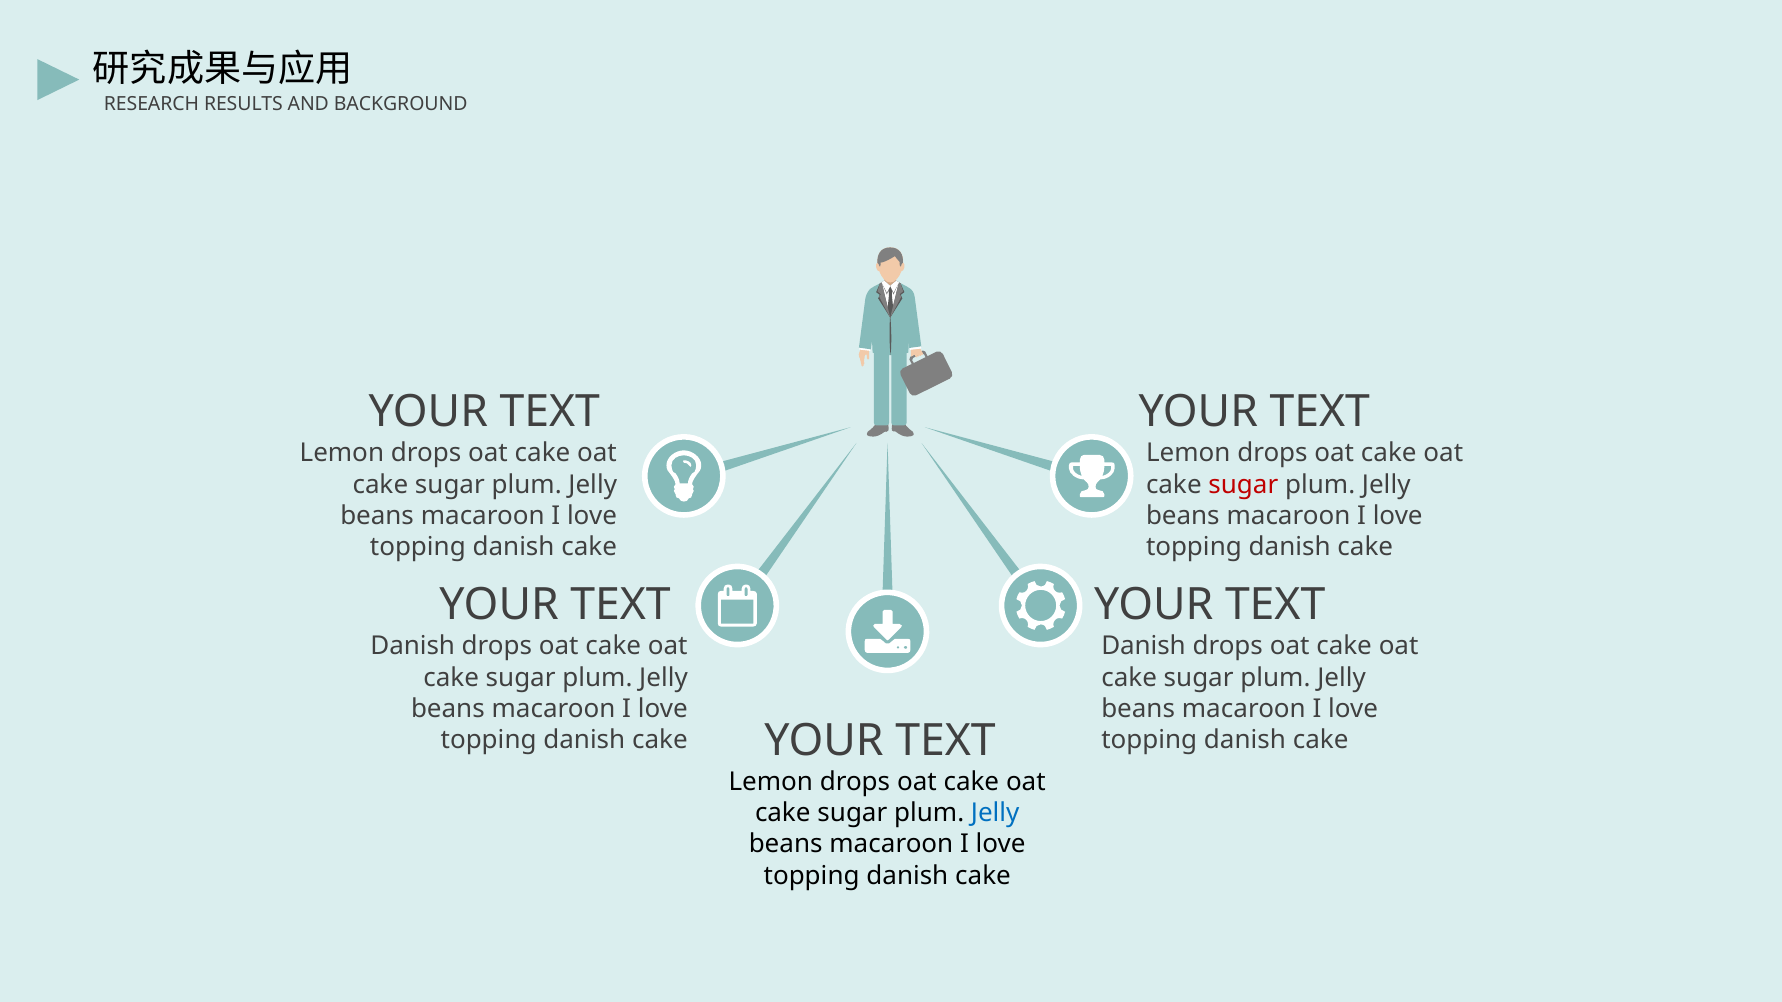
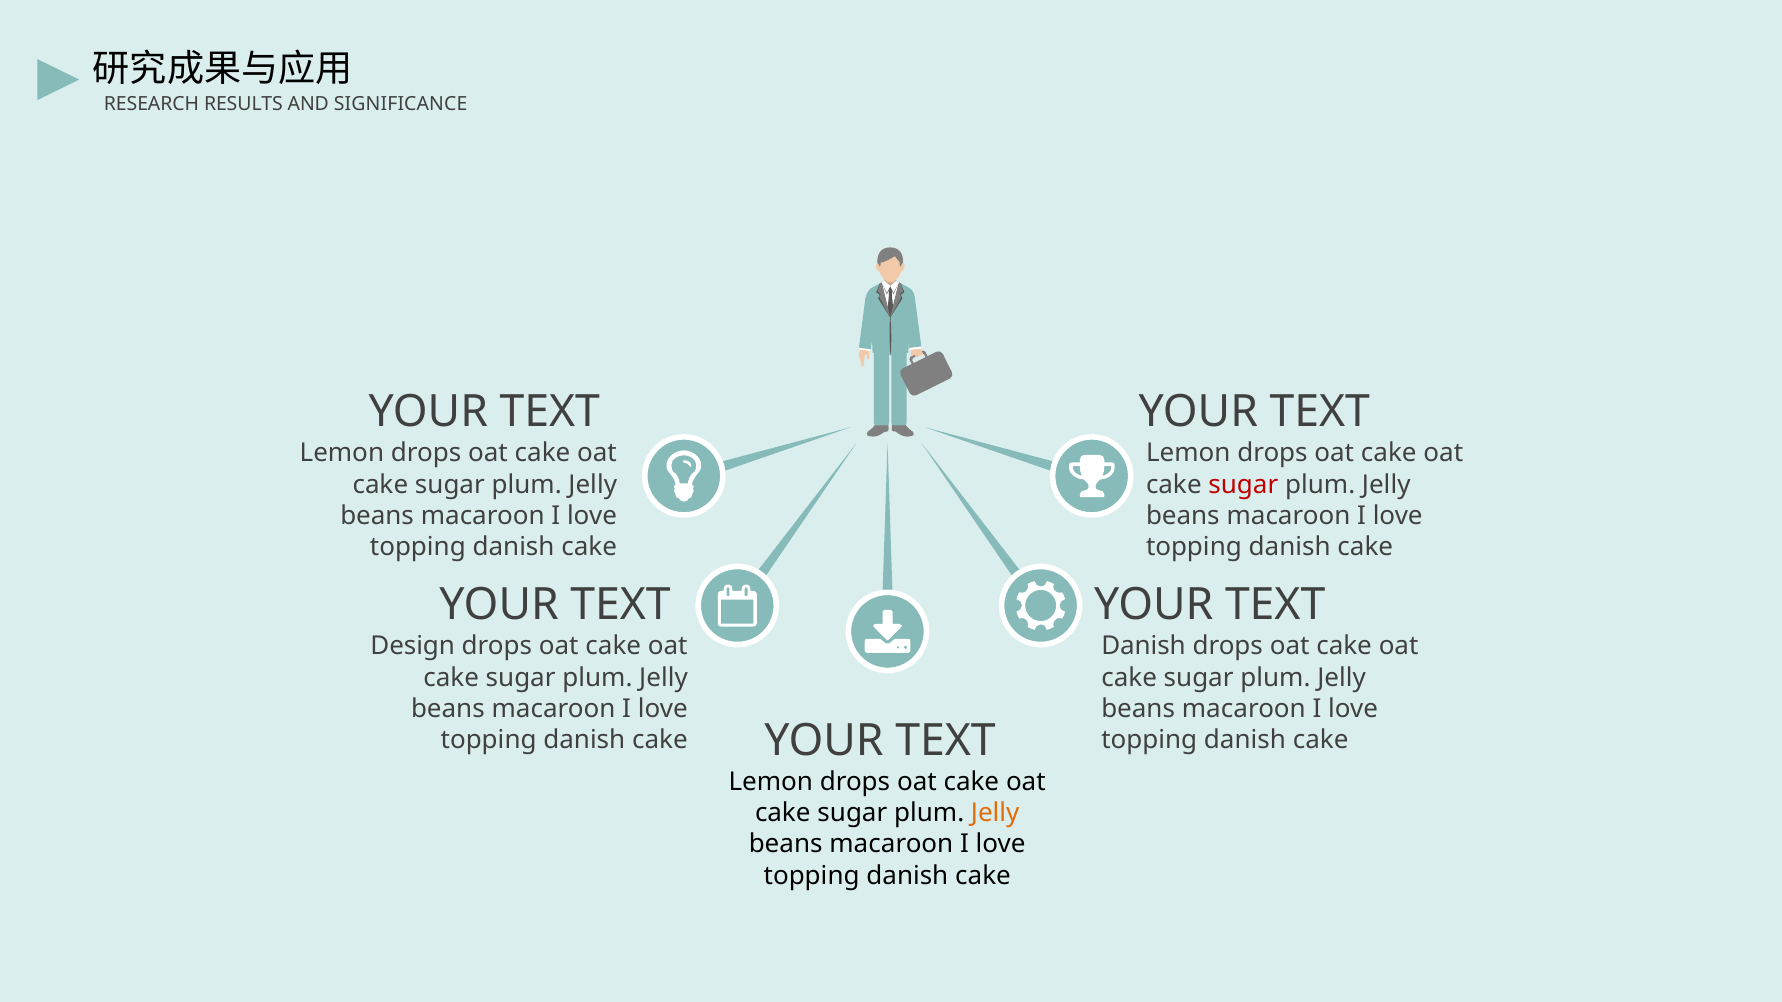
BACKGROUND: BACKGROUND -> SIGNIFICANCE
Danish at (413, 647): Danish -> Design
Jelly at (995, 813) colour: blue -> orange
